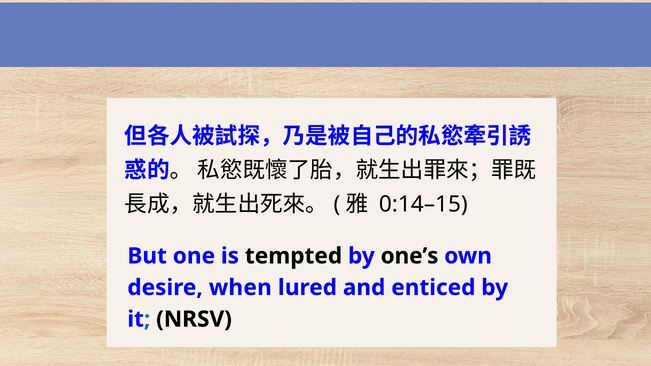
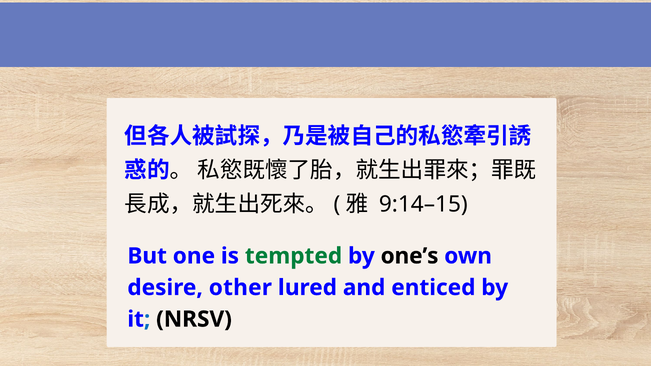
0:14–15: 0:14–15 -> 9:14–15
tempted colour: black -> green
when: when -> other
